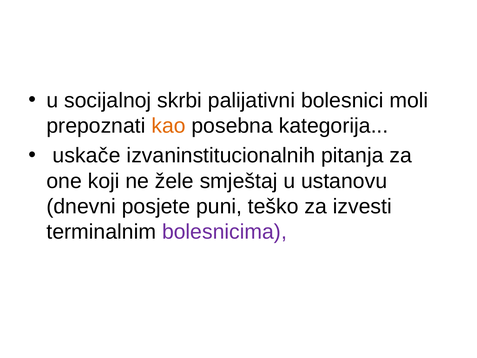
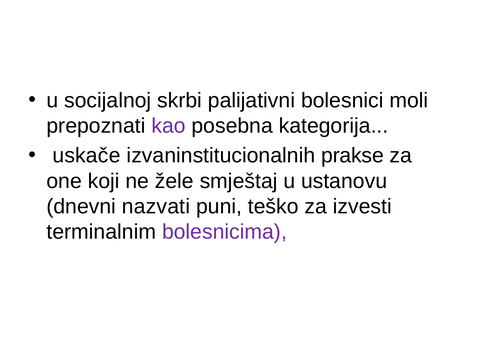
kao colour: orange -> purple
pitanja: pitanja -> prakse
posjete: posjete -> nazvati
